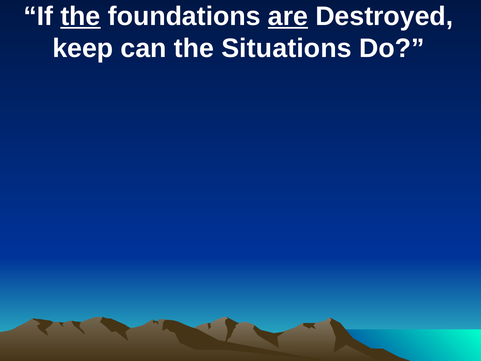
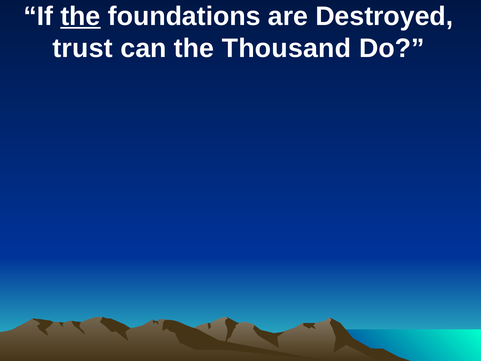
are underline: present -> none
keep: keep -> trust
Situations: Situations -> Thousand
